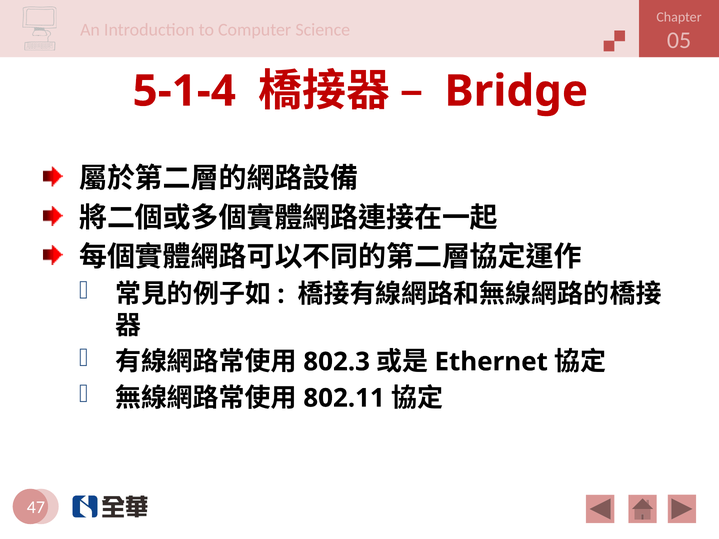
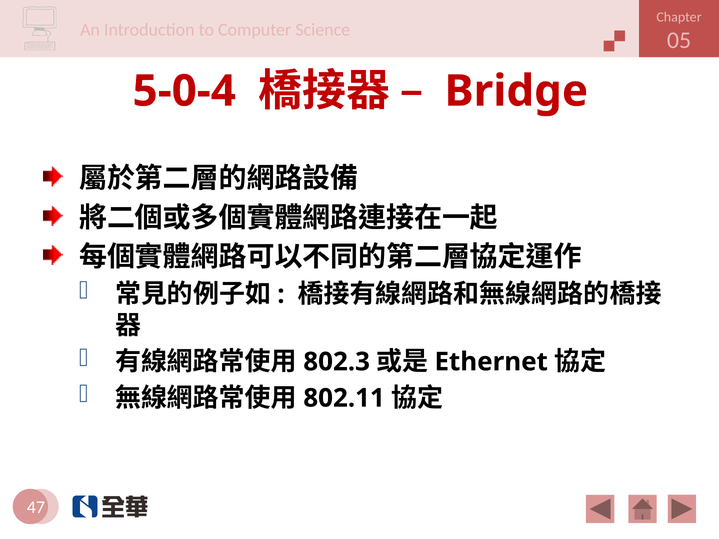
5-1-4: 5-1-4 -> 5-0-4
